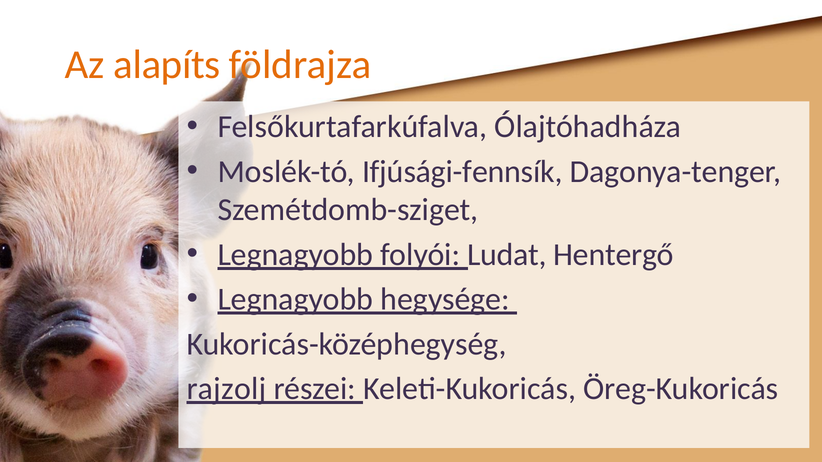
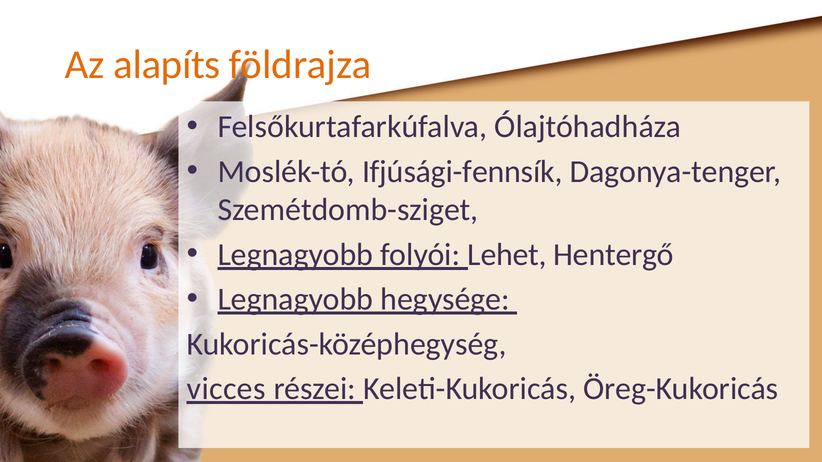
Ludat: Ludat -> Lehet
rajzolj: rajzolj -> vicces
